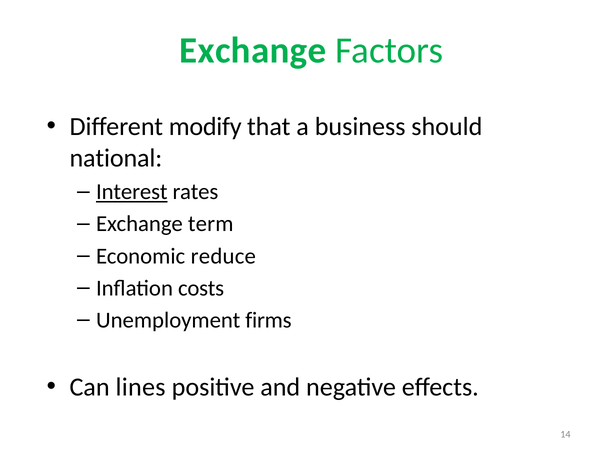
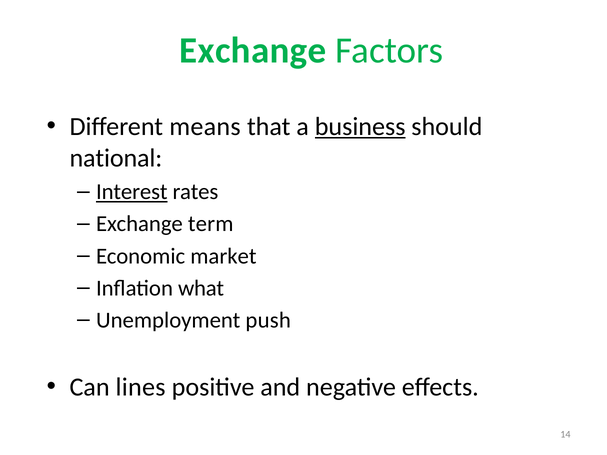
modify: modify -> means
business underline: none -> present
reduce: reduce -> market
costs: costs -> what
firms: firms -> push
